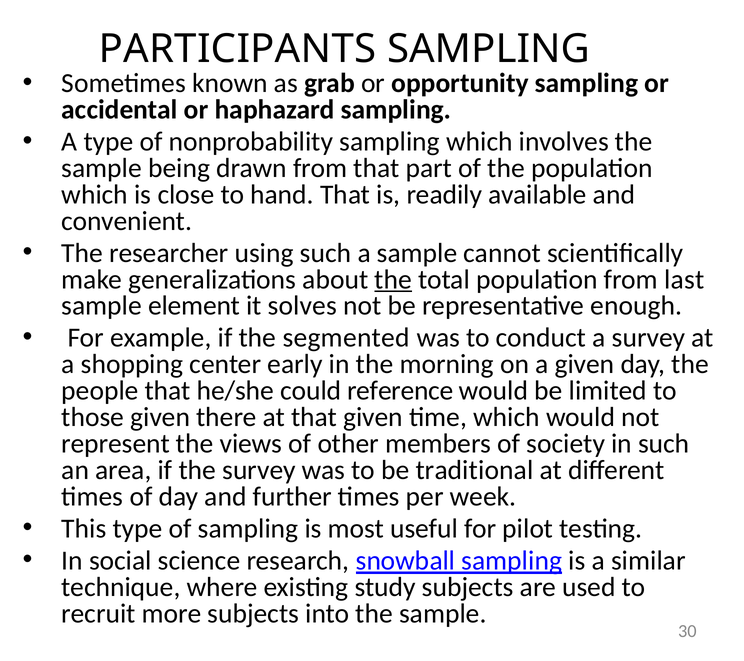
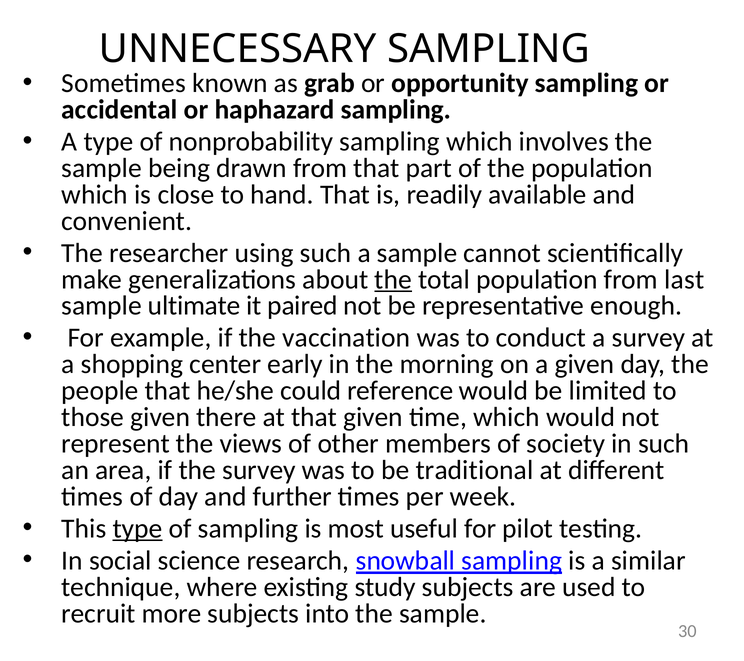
PARTICIPANTS: PARTICIPANTS -> UNNECESSARY
element: element -> ultimate
solves: solves -> paired
segmented: segmented -> vaccination
type at (138, 529) underline: none -> present
